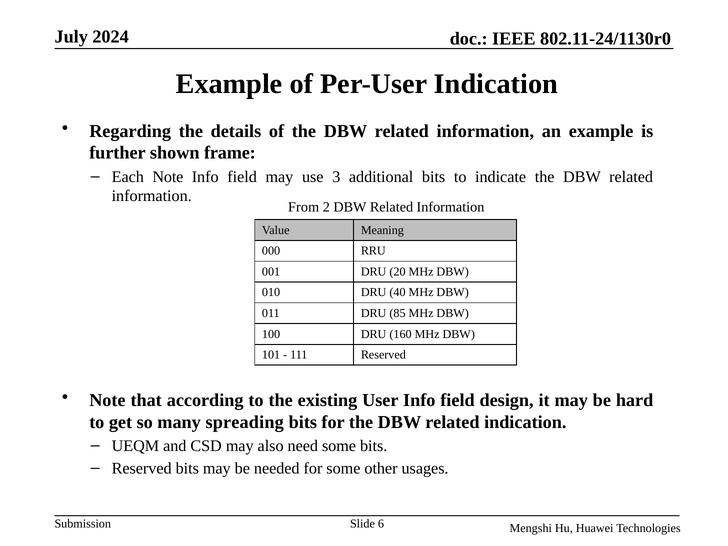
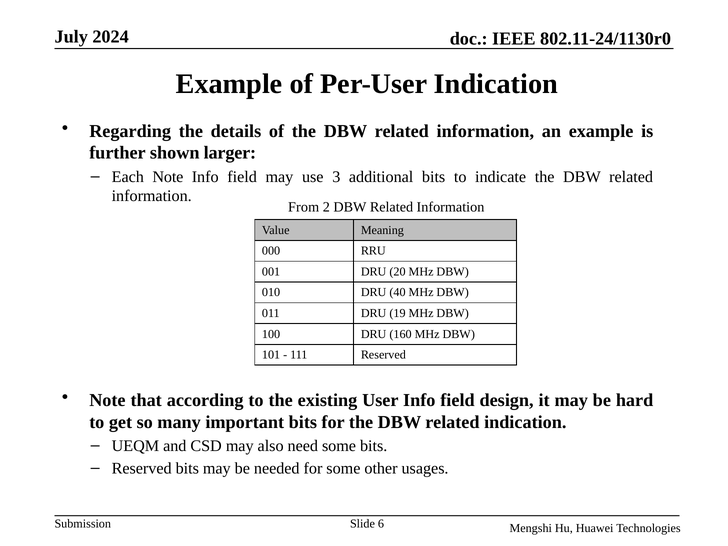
frame: frame -> larger
85: 85 -> 19
spreading: spreading -> important
